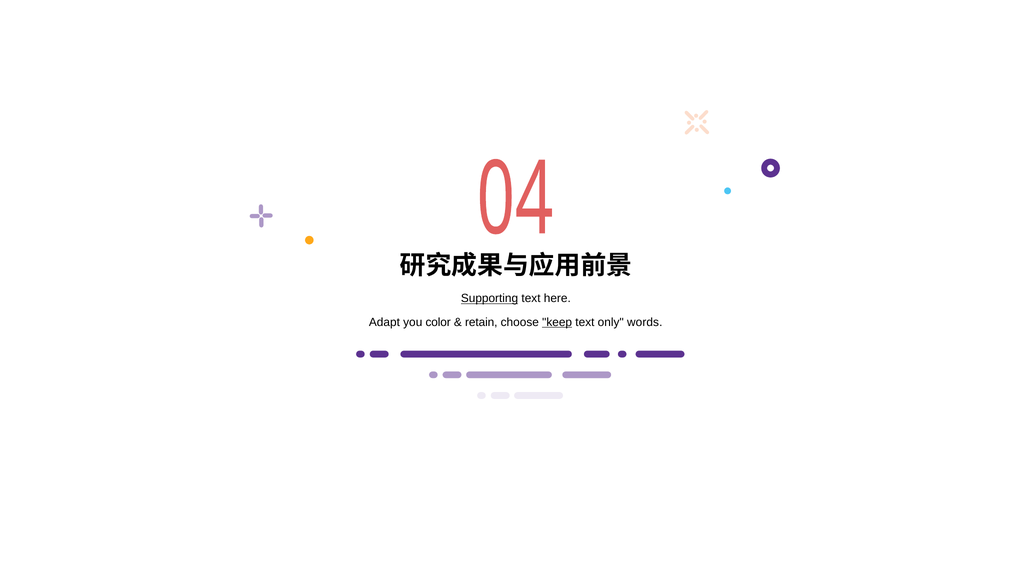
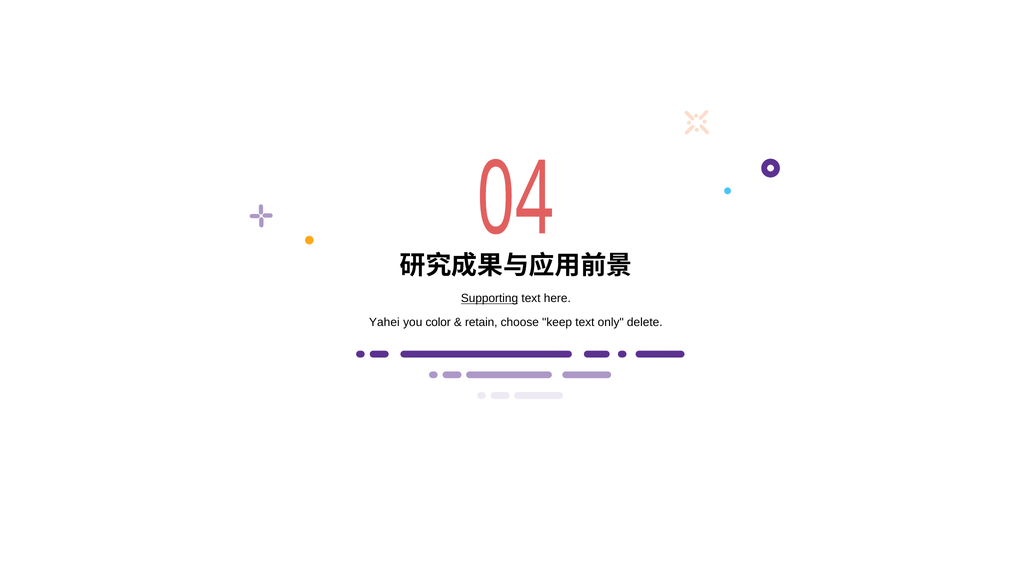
Adapt: Adapt -> Yahei
keep underline: present -> none
words: words -> delete
